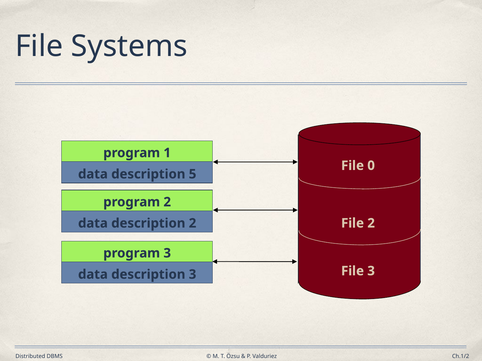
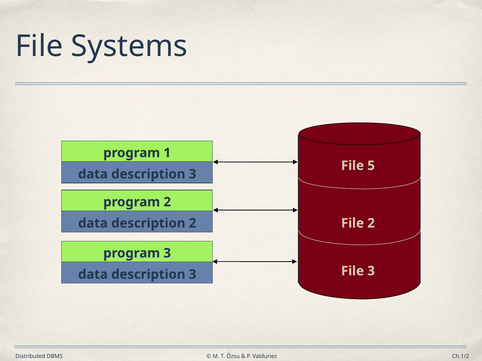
0: 0 -> 5
5 at (193, 174): 5 -> 3
